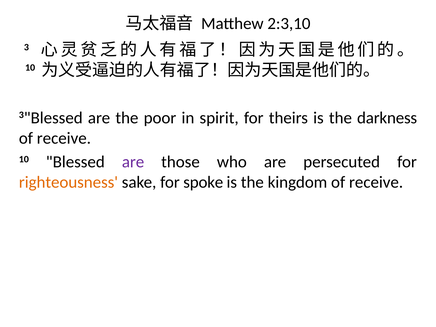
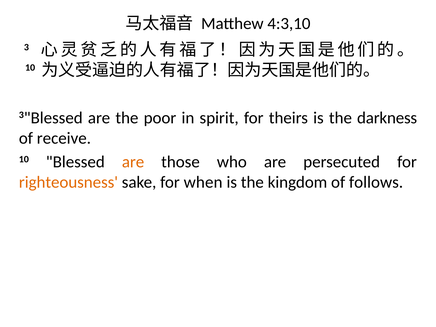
2:3,10: 2:3,10 -> 4:3,10
are at (133, 162) colour: purple -> orange
spoke: spoke -> when
kingdom of receive: receive -> follows
